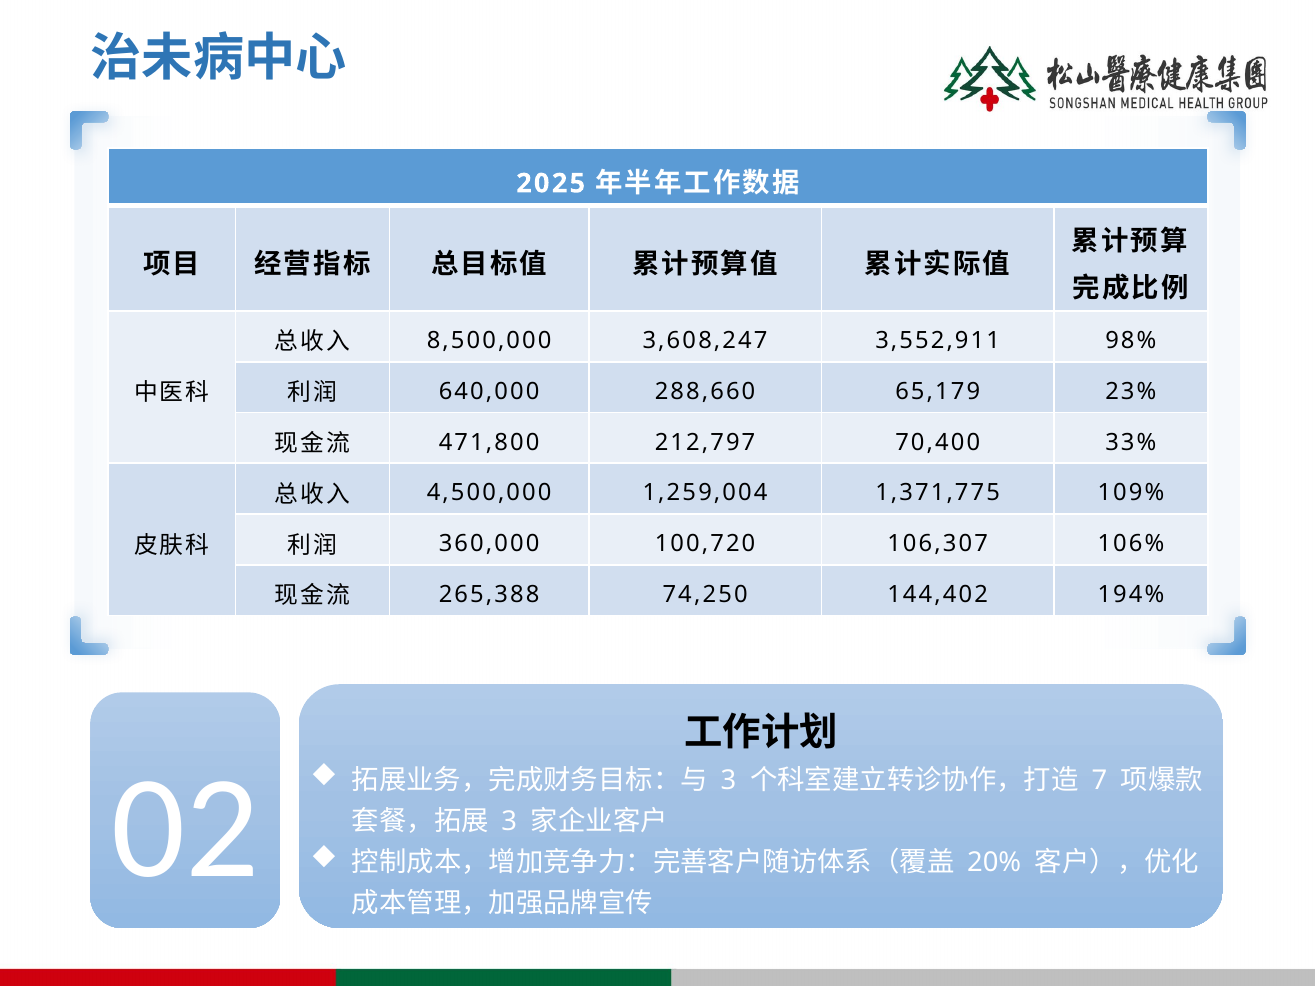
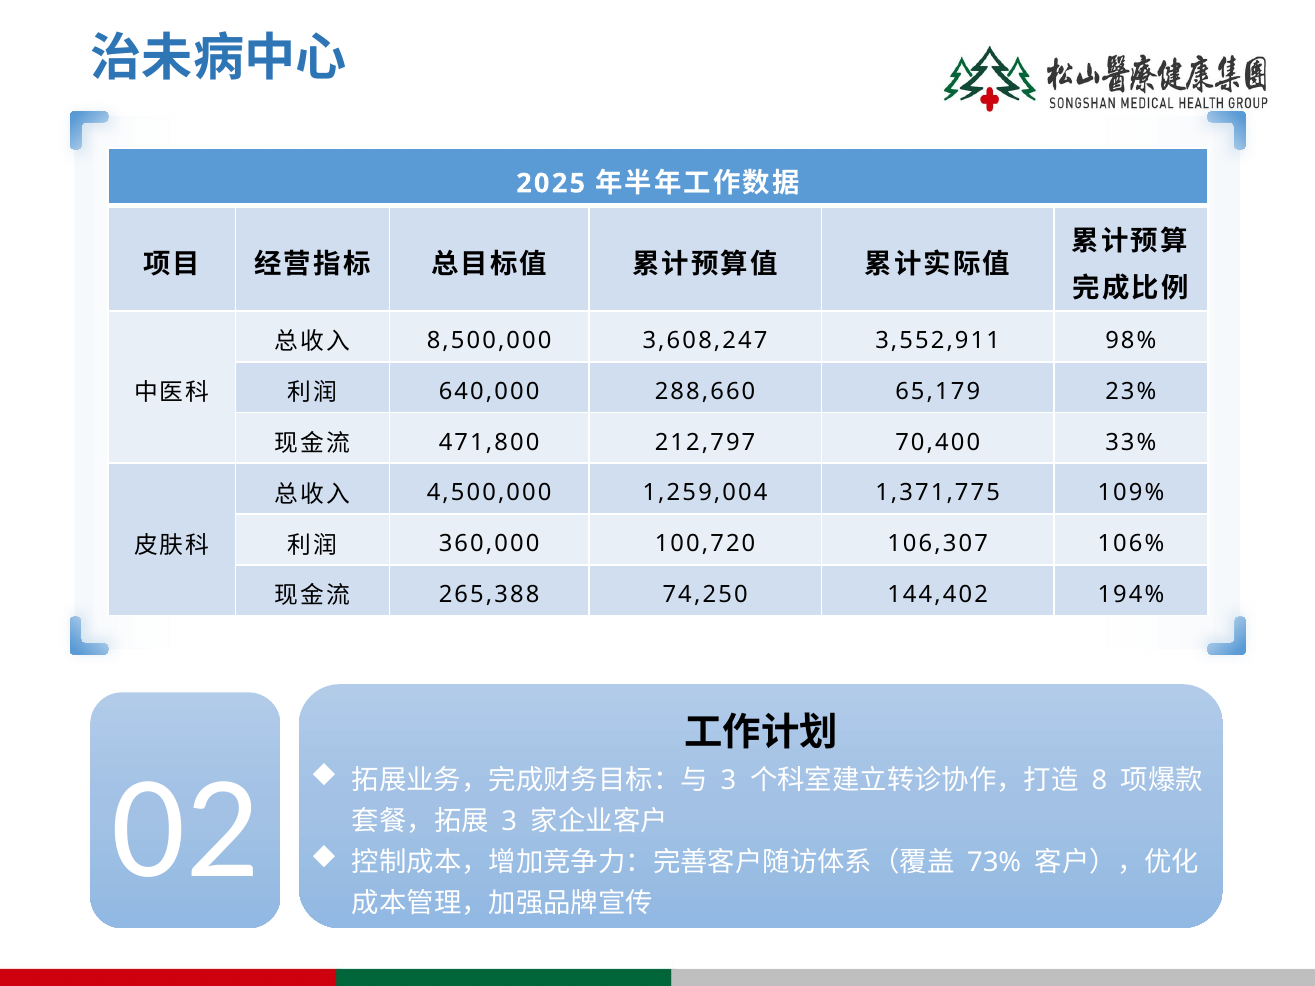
7: 7 -> 8
20%: 20% -> 73%
